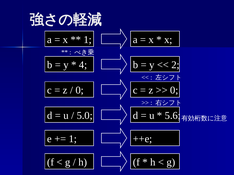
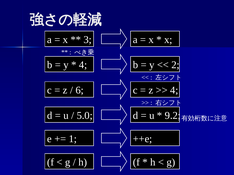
1 at (88, 40): 1 -> 3
0 at (80, 90): 0 -> 6
0 at (174, 90): 0 -> 4
5.6: 5.6 -> 9.2
